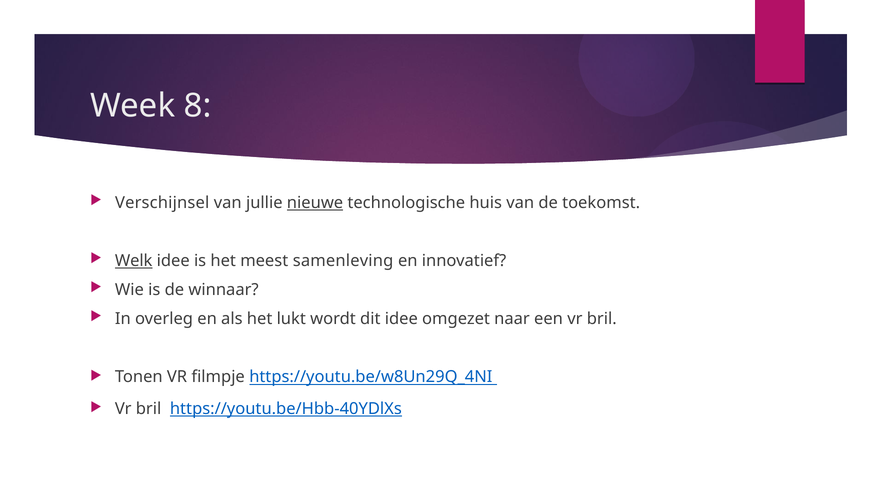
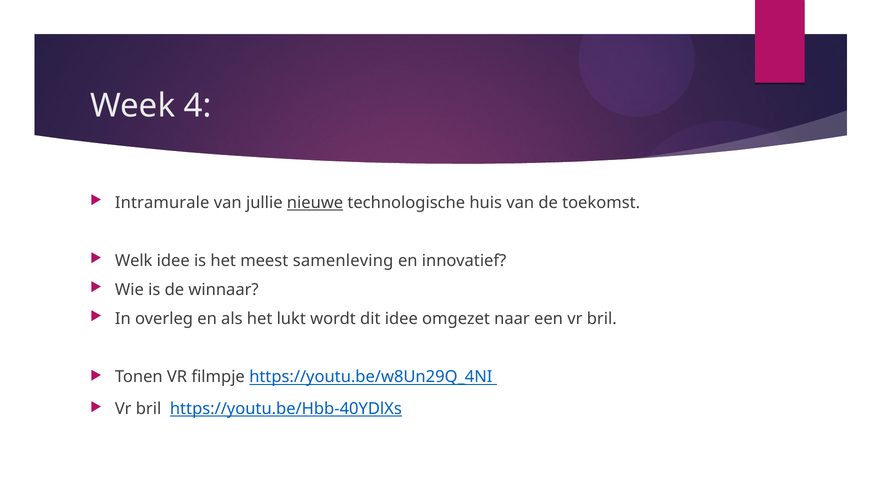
8: 8 -> 4
Verschijnsel: Verschijnsel -> Intramurale
Welk underline: present -> none
